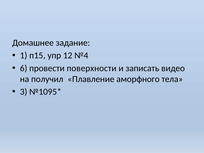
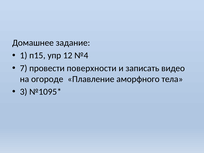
6: 6 -> 7
получил: получил -> огороде
